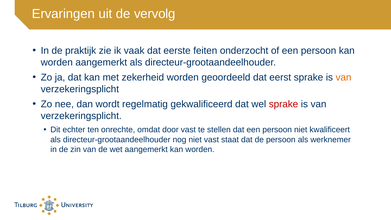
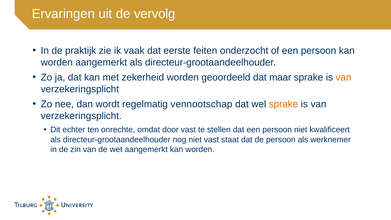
eerst: eerst -> maar
gekwalificeerd: gekwalificeerd -> vennootschap
sprake at (283, 104) colour: red -> orange
